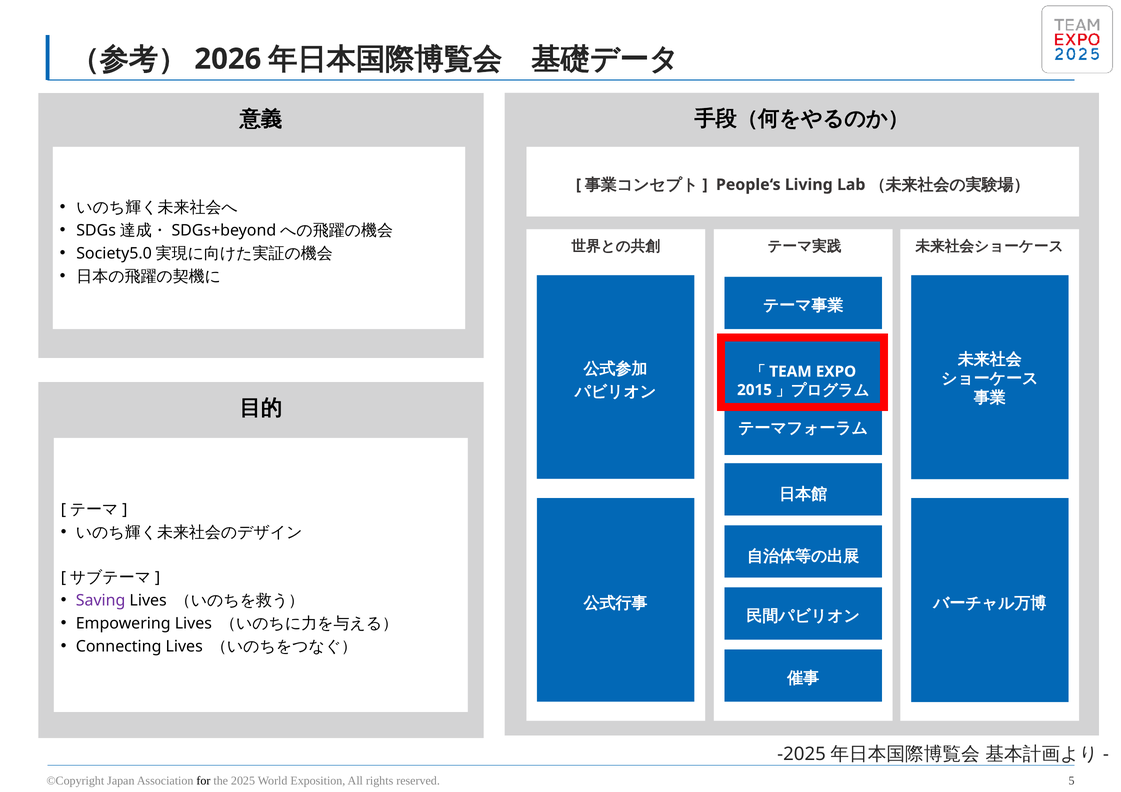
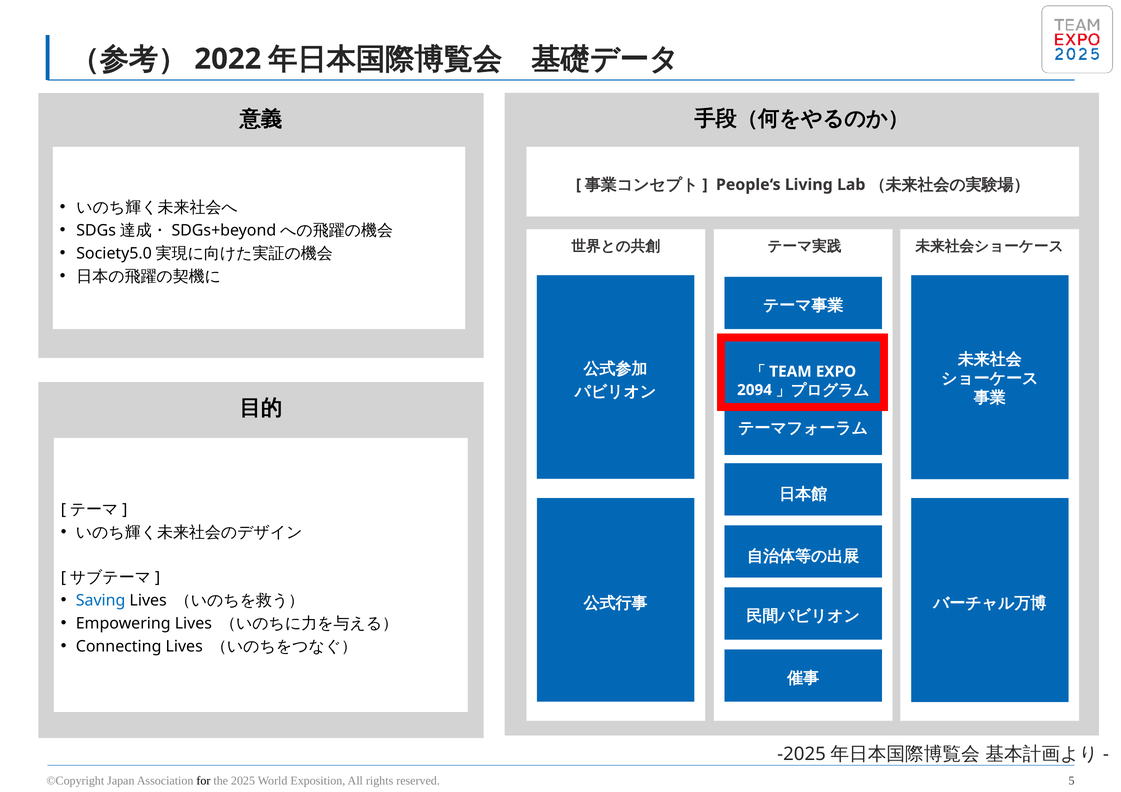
2026: 2026 -> 2022
2015: 2015 -> 2094
Saving colour: purple -> blue
